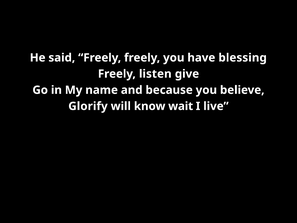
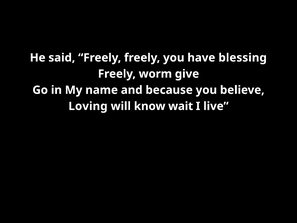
listen: listen -> worm
Glorify: Glorify -> Loving
